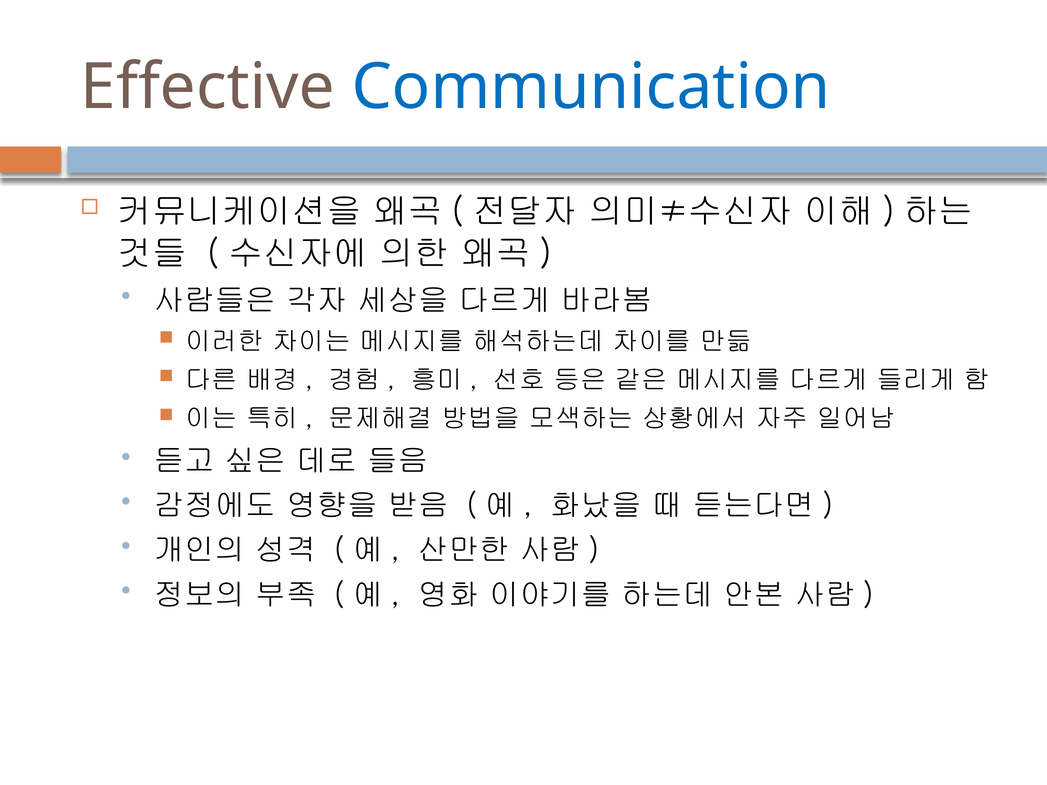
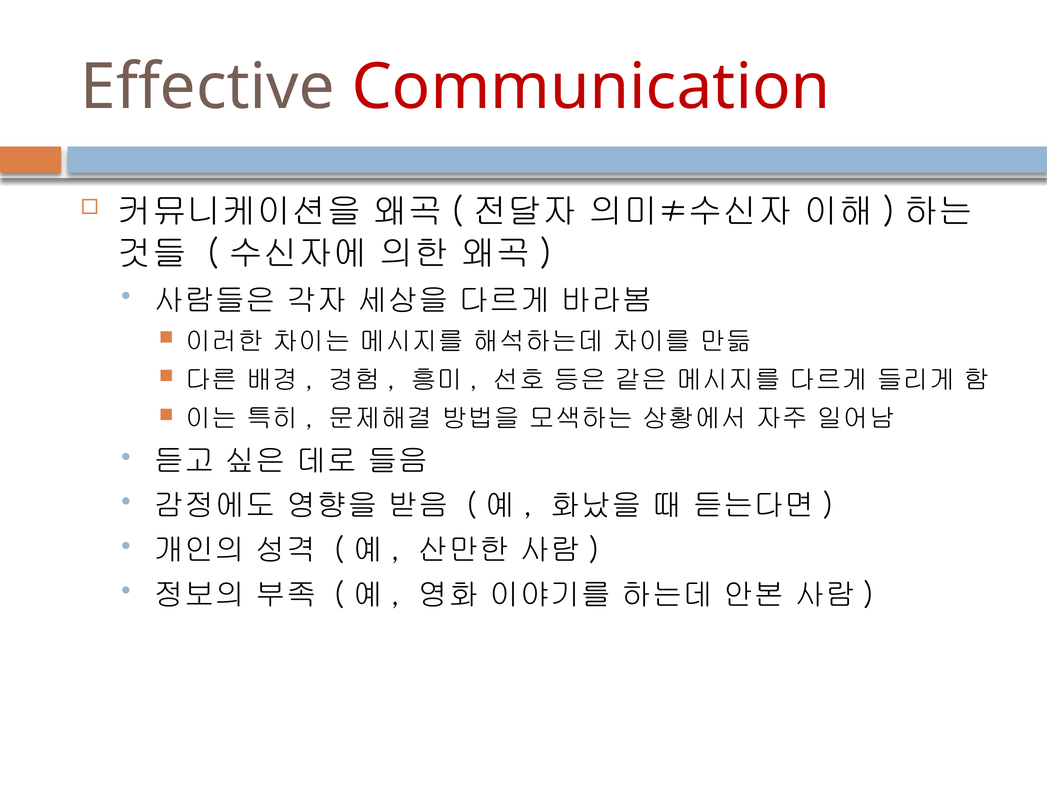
Communication colour: blue -> red
